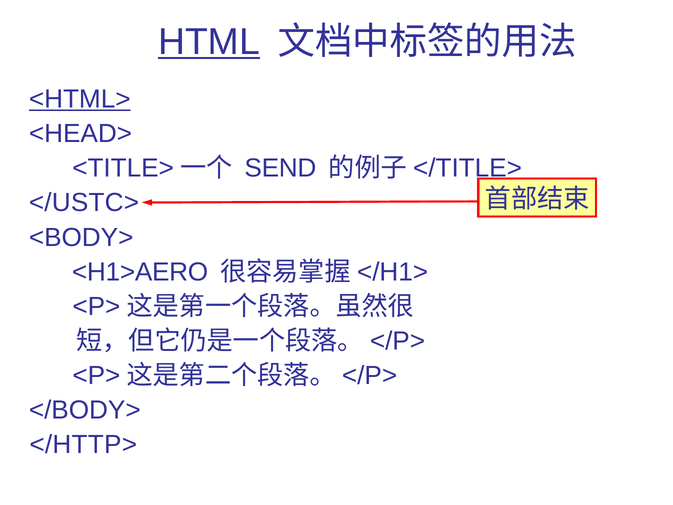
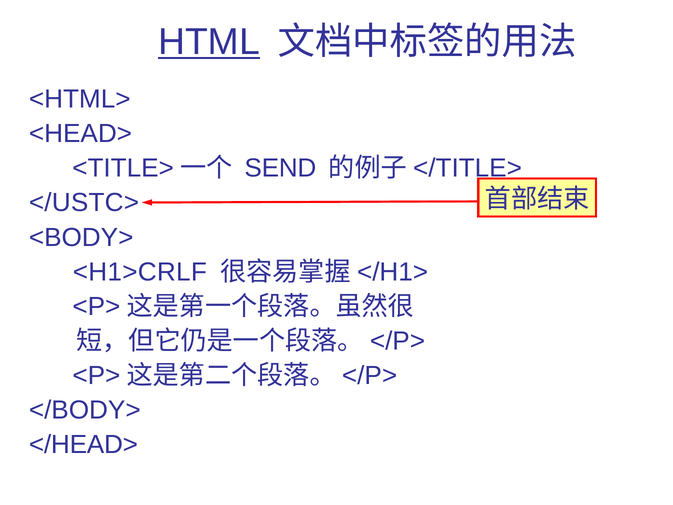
<HTML> underline: present -> none
<H1>AERO: <H1>AERO -> <H1>CRLF
</HTTP>: </HTTP> -> </HEAD>
